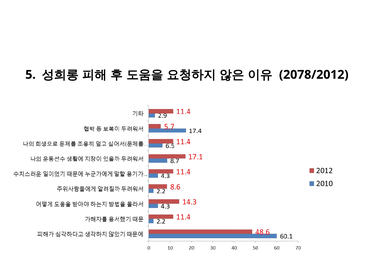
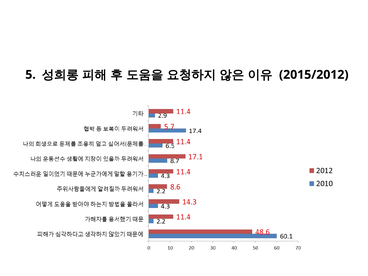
2078/2012: 2078/2012 -> 2015/2012
